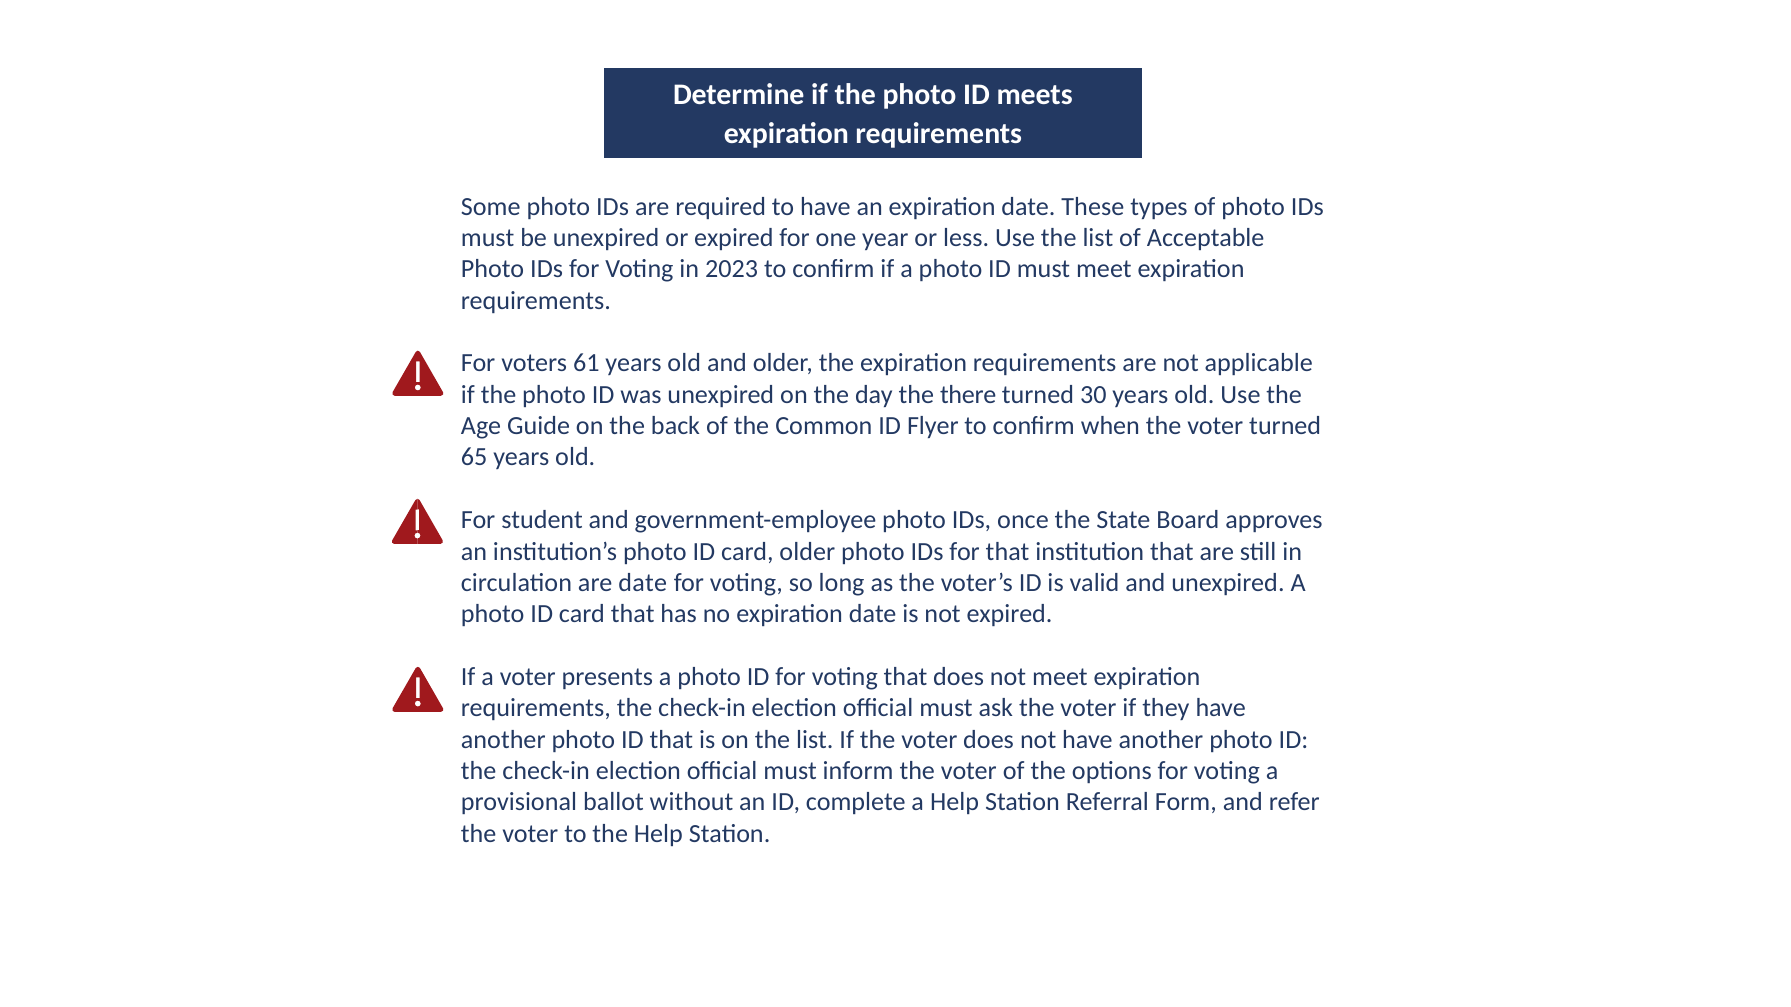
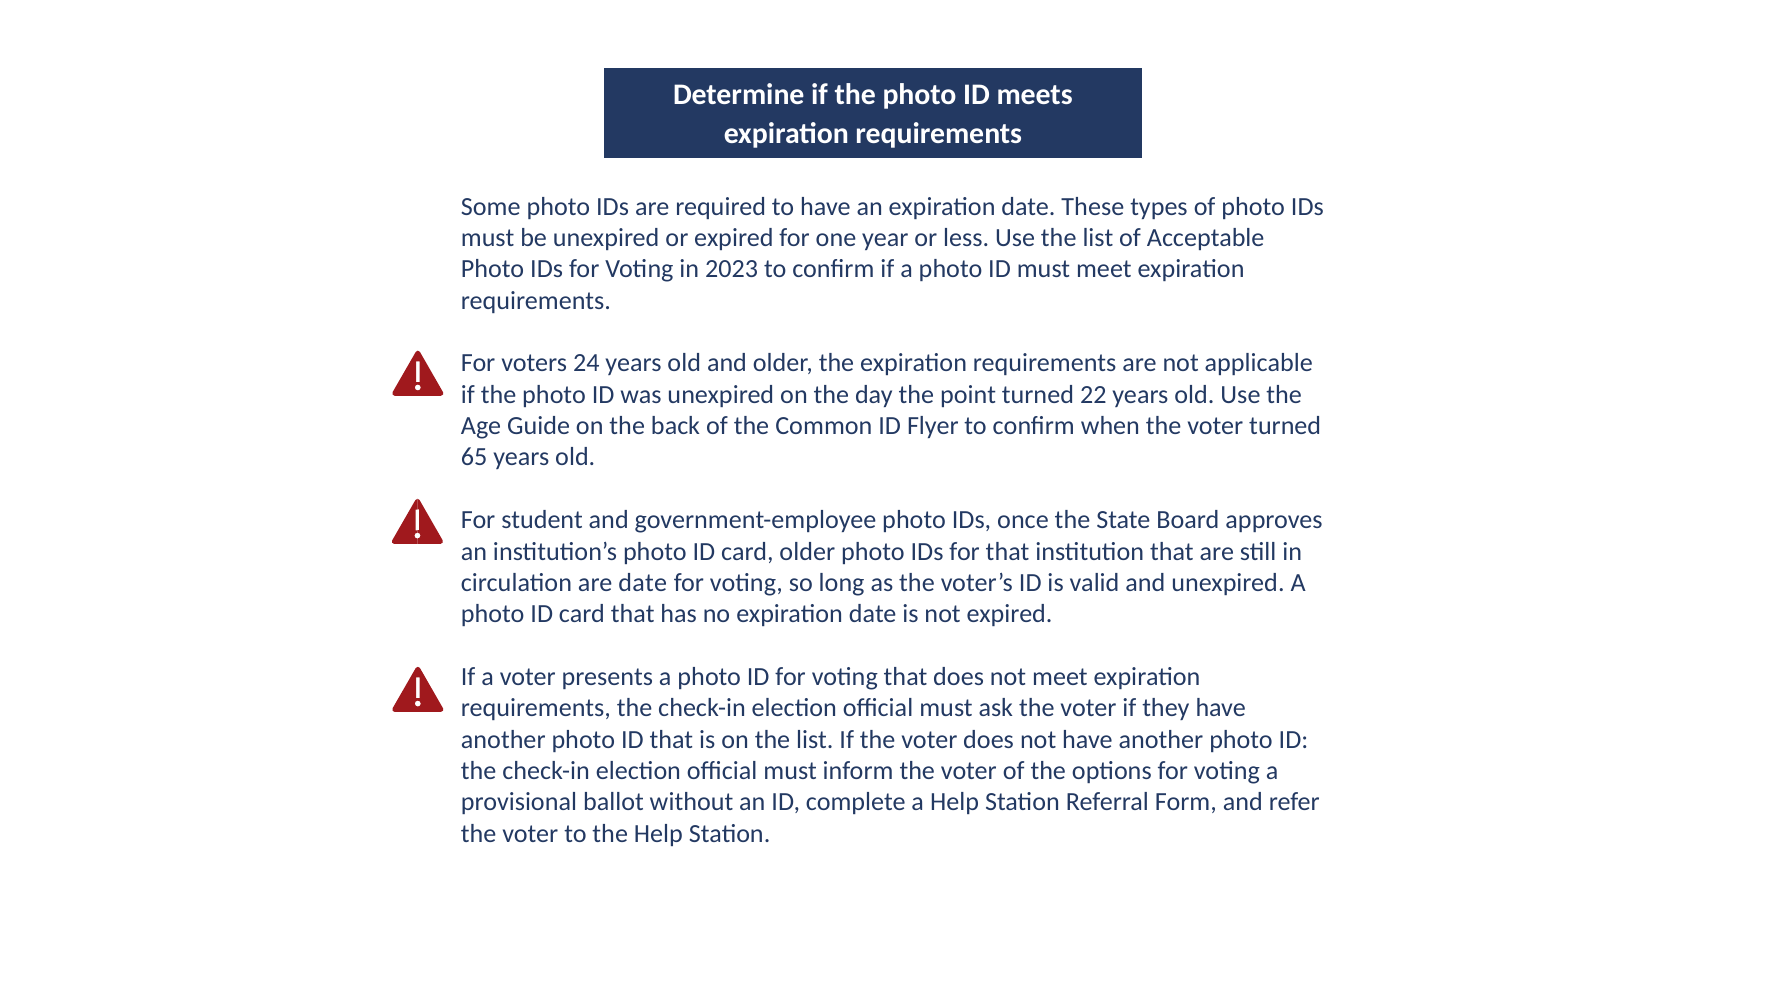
61: 61 -> 24
there: there -> point
30: 30 -> 22
